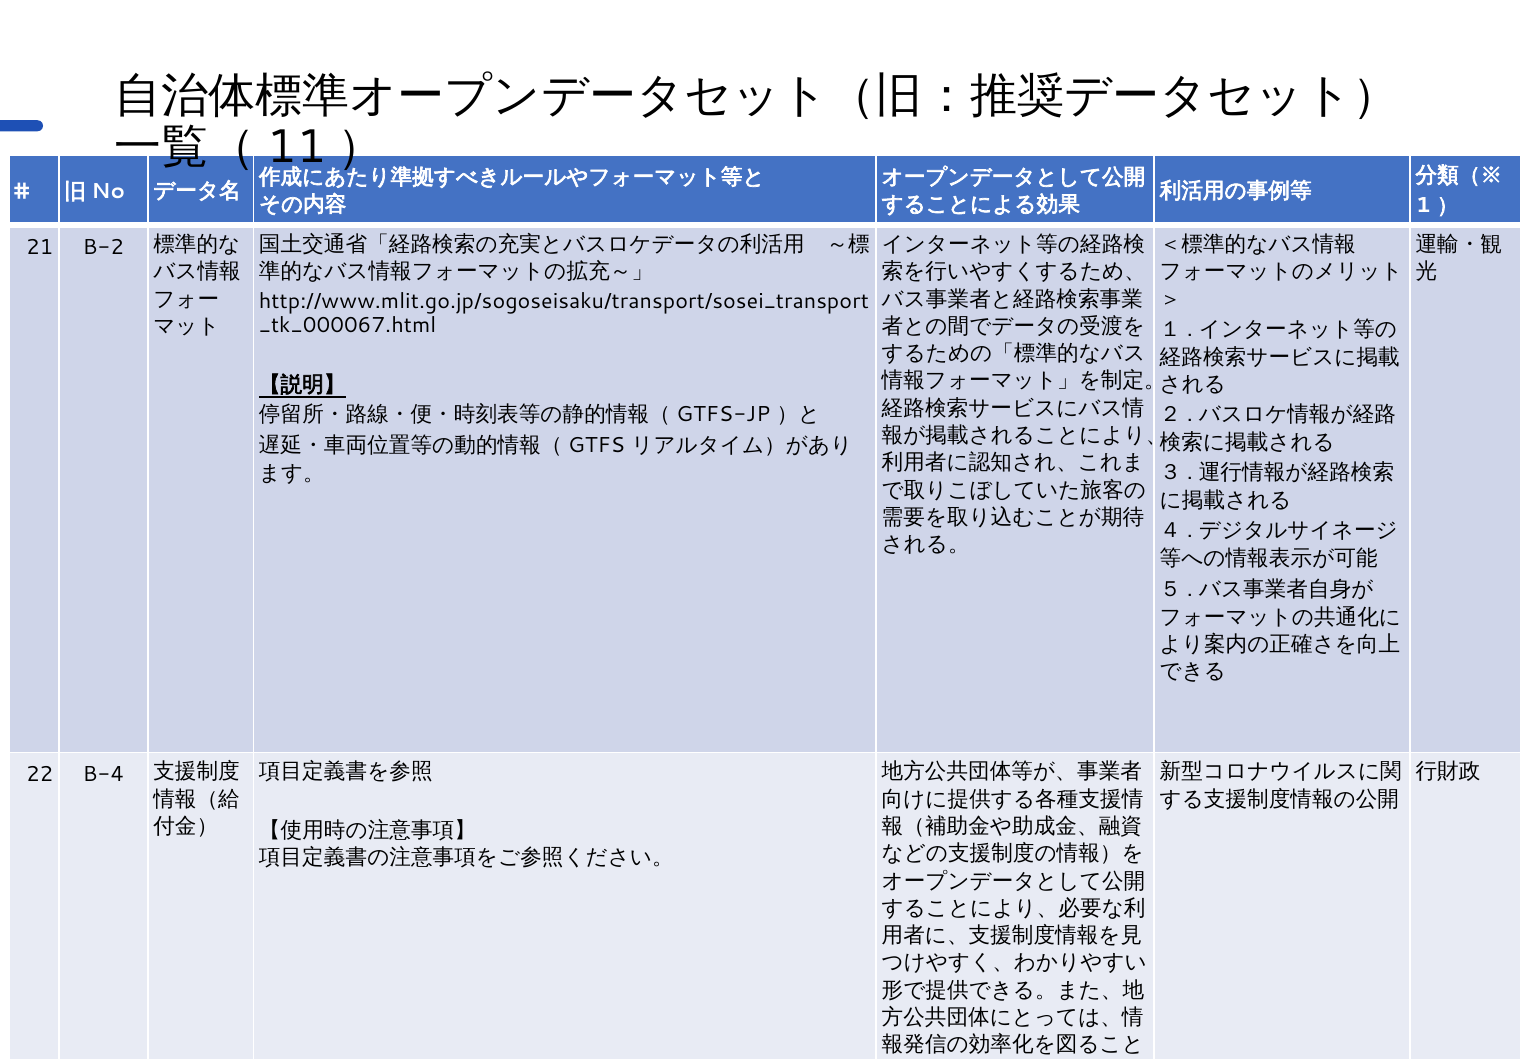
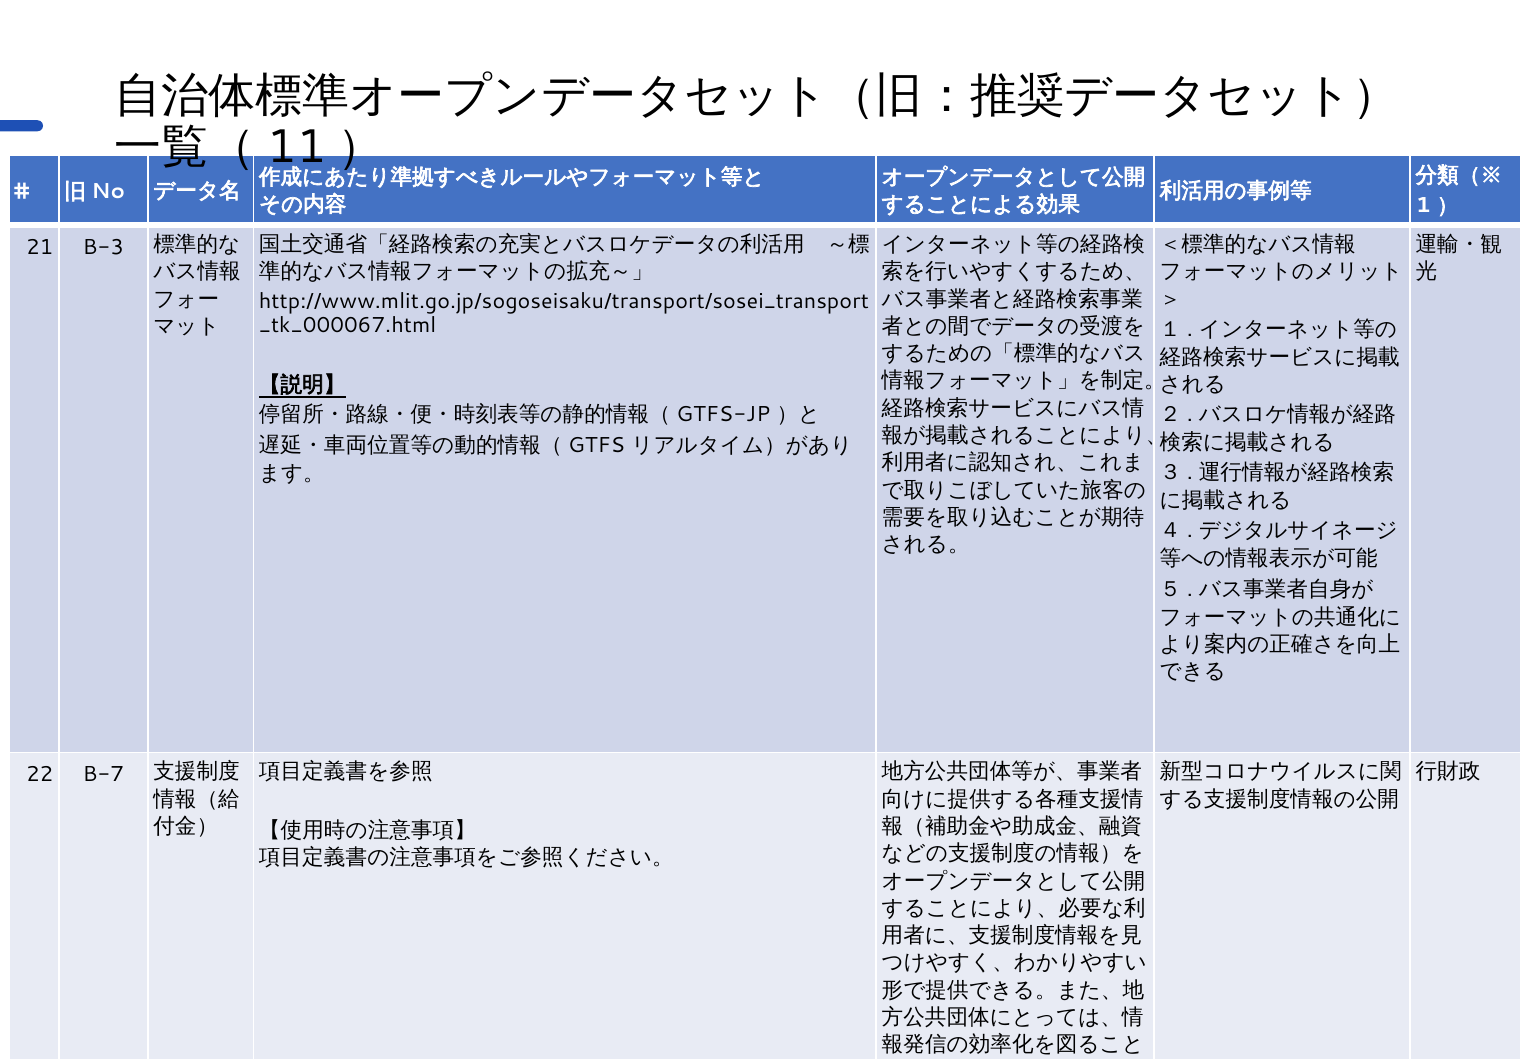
B-2: B-2 -> B-3
B-4: B-4 -> B-7
